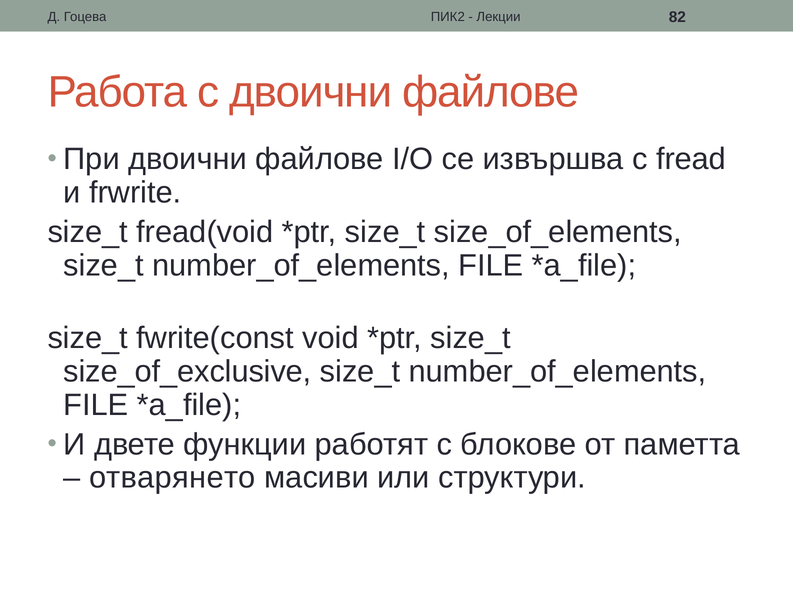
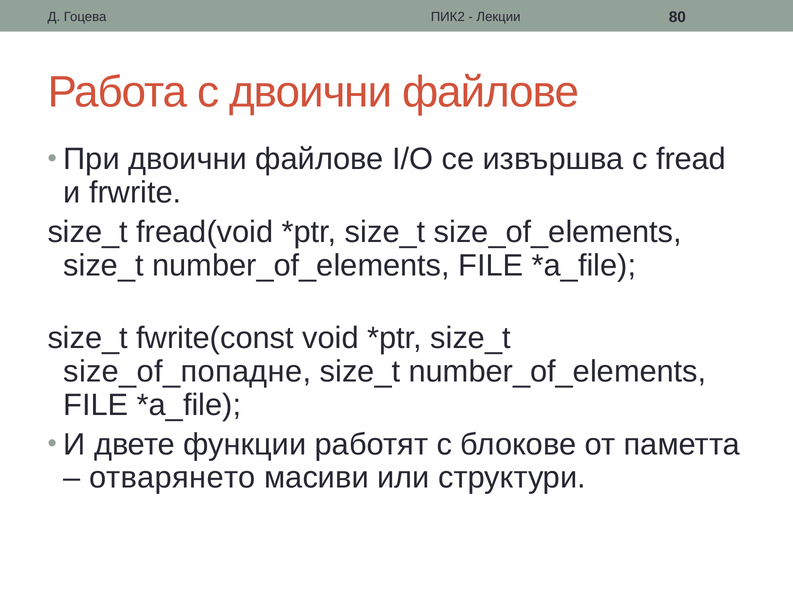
82: 82 -> 80
size_of_exclusive: size_of_exclusive -> size_of_попадне
